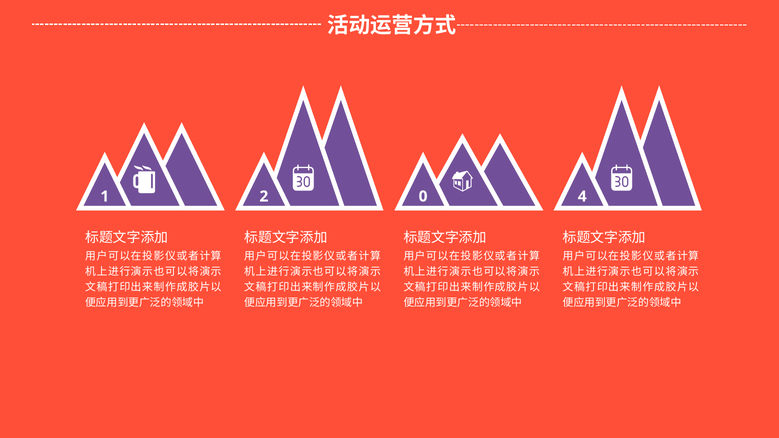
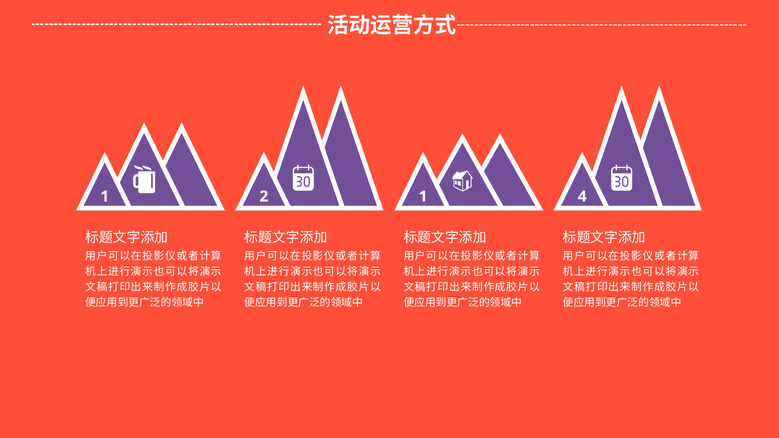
2 0: 0 -> 1
